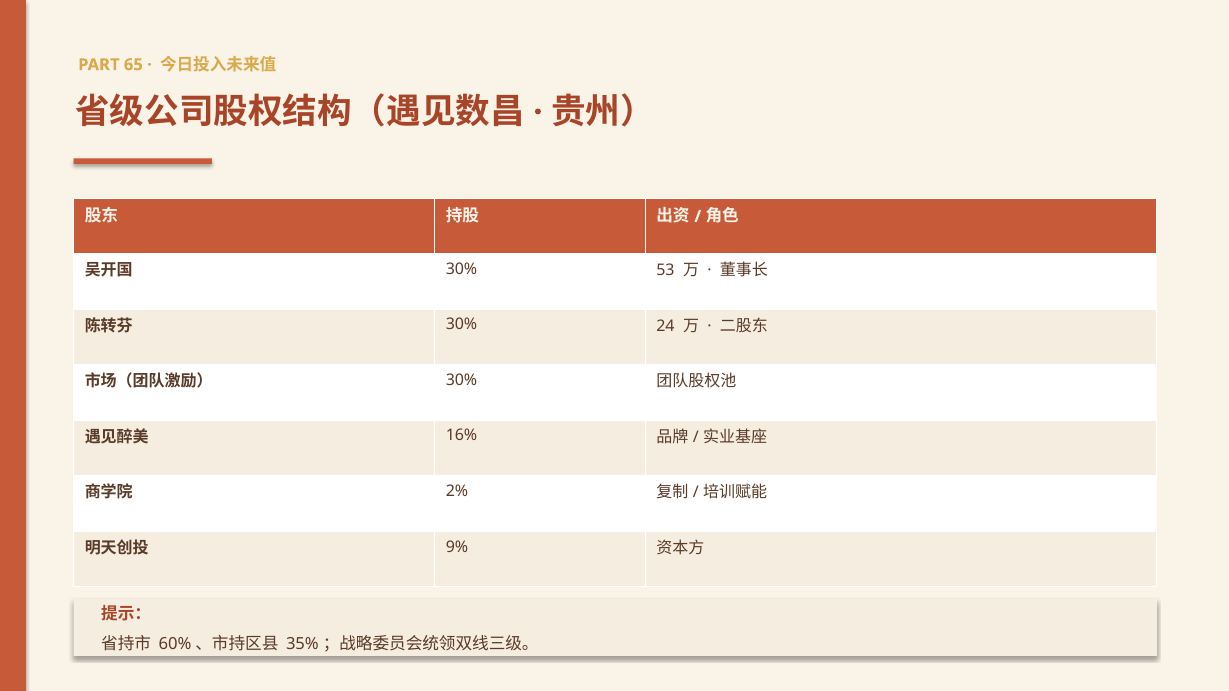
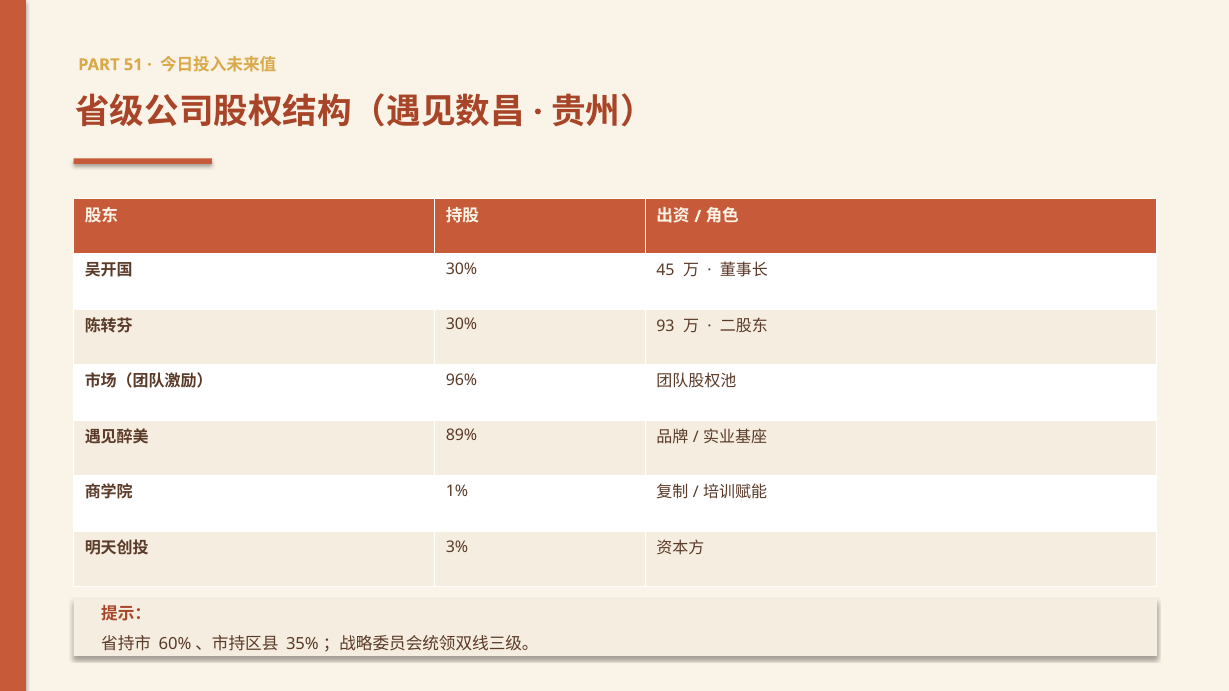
65: 65 -> 51
53: 53 -> 45
24: 24 -> 93
30% at (462, 380): 30% -> 96%
16%: 16% -> 89%
2%: 2% -> 1%
9%: 9% -> 3%
